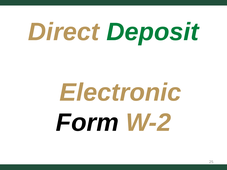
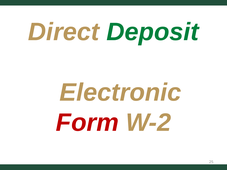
Form colour: black -> red
